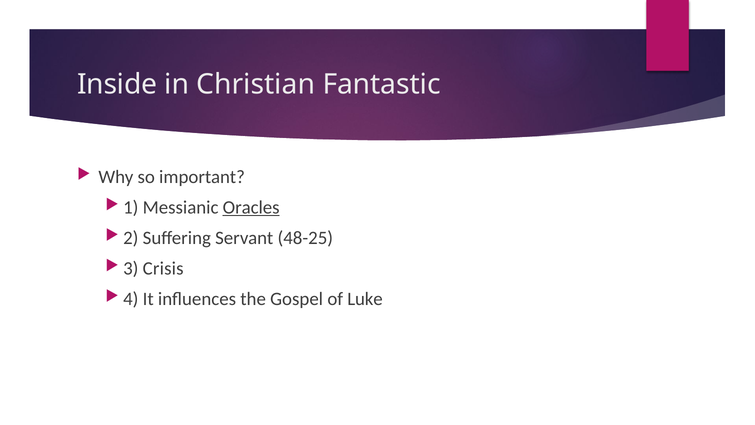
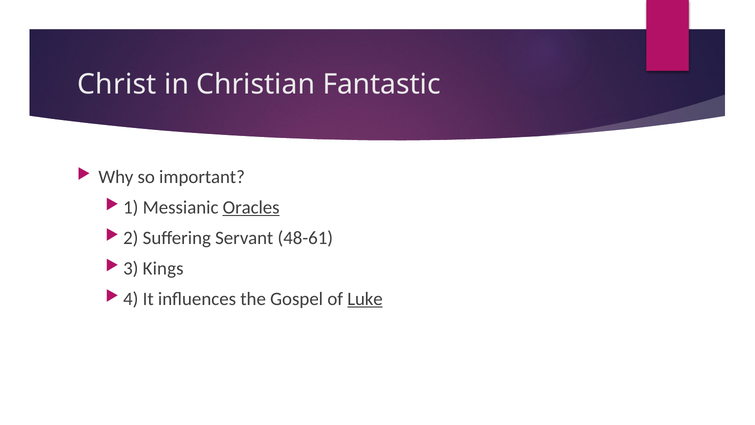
Inside: Inside -> Christ
48-25: 48-25 -> 48-61
Crisis: Crisis -> Kings
Luke underline: none -> present
